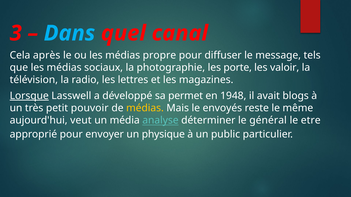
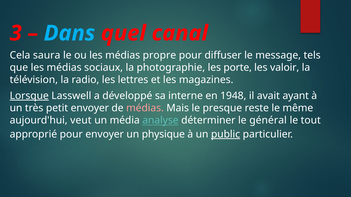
après: après -> saura
permet: permet -> interne
blogs: blogs -> ayant
petit pouvoir: pouvoir -> envoyer
médias at (145, 108) colour: yellow -> pink
envoyés: envoyés -> presque
etre: etre -> tout
public underline: none -> present
